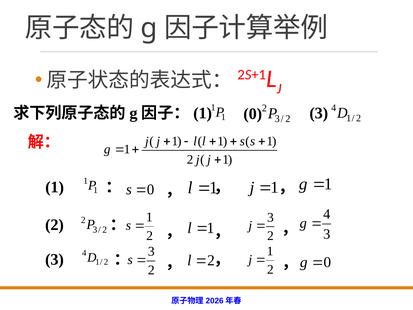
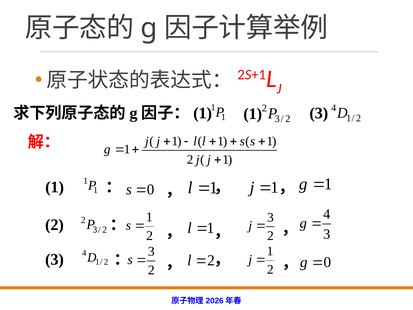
0 at (253, 114): 0 -> 1
